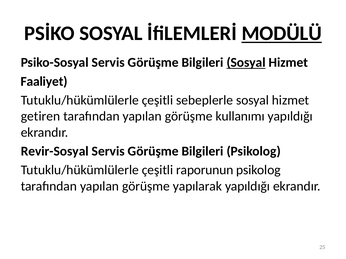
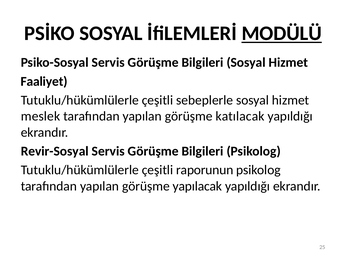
Sosyal at (246, 63) underline: present -> none
getiren: getiren -> meslek
kullanımı: kullanımı -> katılacak
yapılarak: yapılarak -> yapılacak
